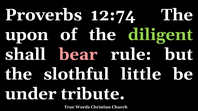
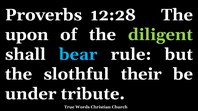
12:74: 12:74 -> 12:28
bear colour: pink -> light blue
little: little -> their
